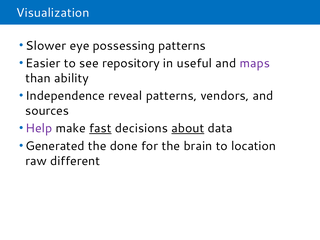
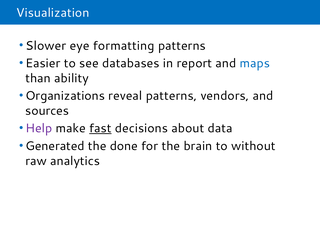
possessing: possessing -> formatting
repository: repository -> databases
useful: useful -> report
maps colour: purple -> blue
Independence: Independence -> Organizations
about underline: present -> none
location: location -> without
different: different -> analytics
